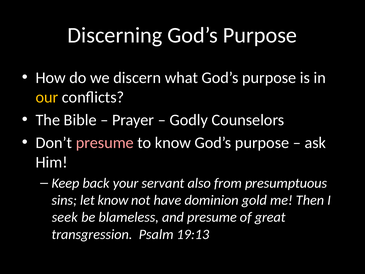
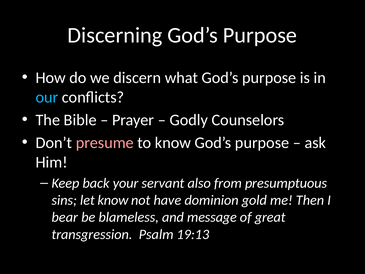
our colour: yellow -> light blue
seek: seek -> bear
and presume: presume -> message
